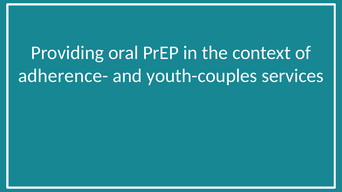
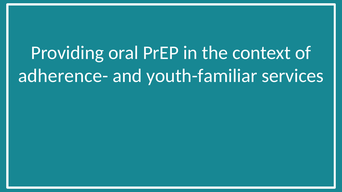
youth-couples: youth-couples -> youth-familiar
